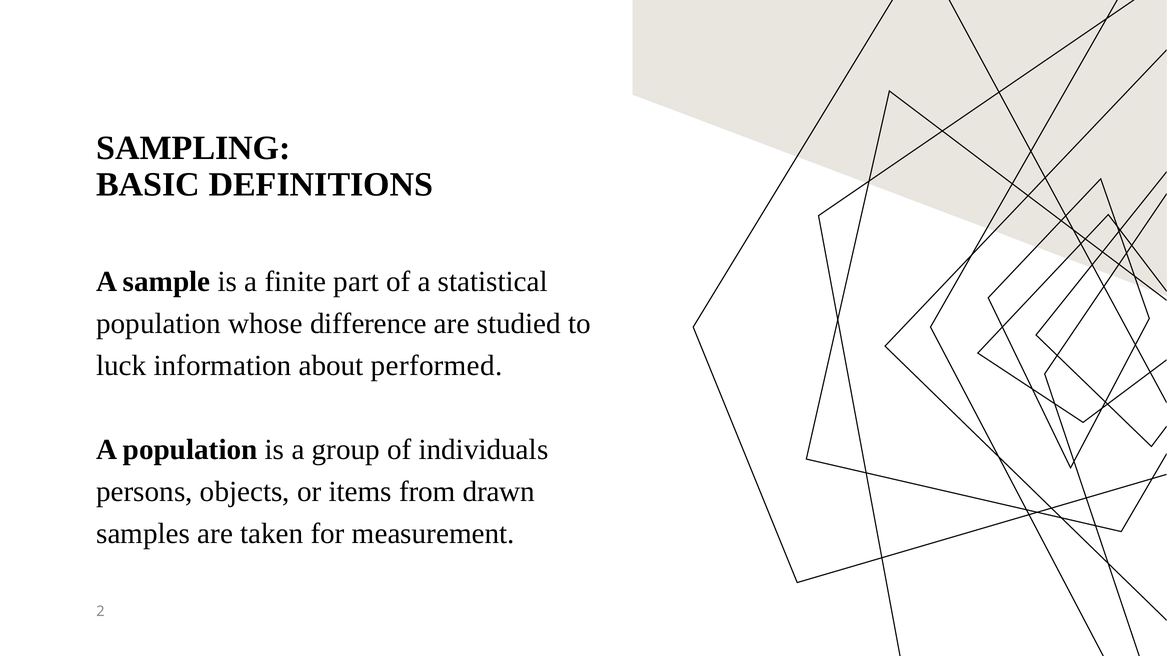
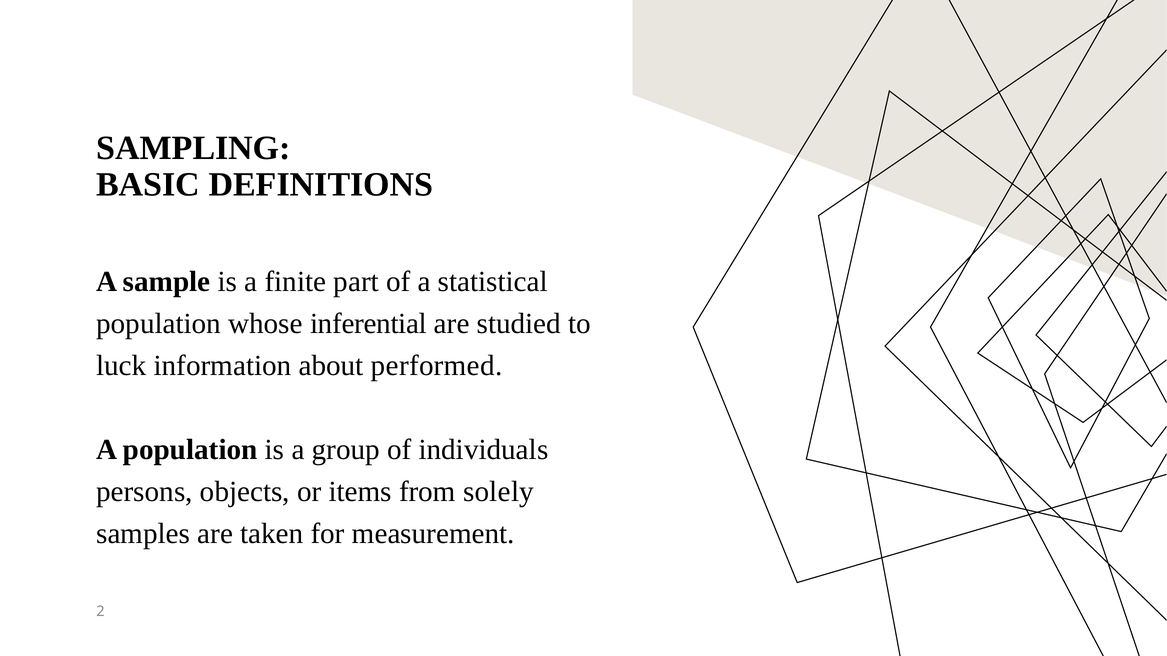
difference: difference -> inferential
drawn: drawn -> solely
